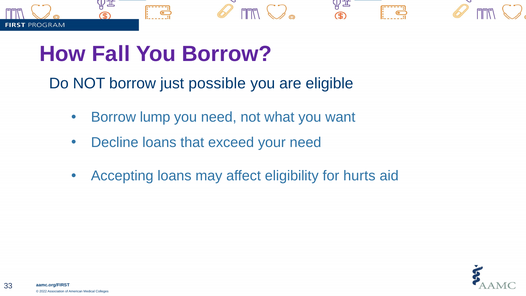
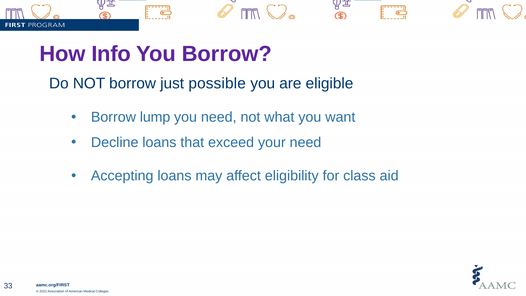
Fall: Fall -> Info
hurts: hurts -> class
